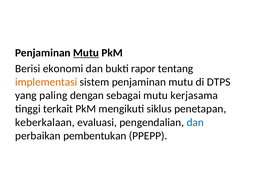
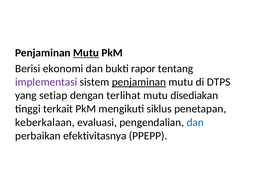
implementasi colour: orange -> purple
penjaminan at (139, 82) underline: none -> present
paling: paling -> setiap
sebagai: sebagai -> terlihat
kerjasama: kerjasama -> disediakan
pembentukan: pembentukan -> efektivitasnya
